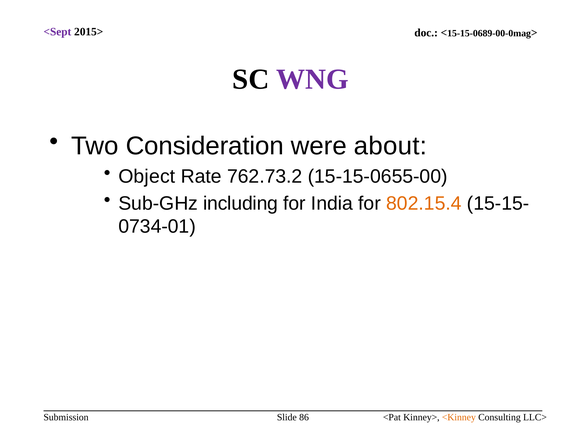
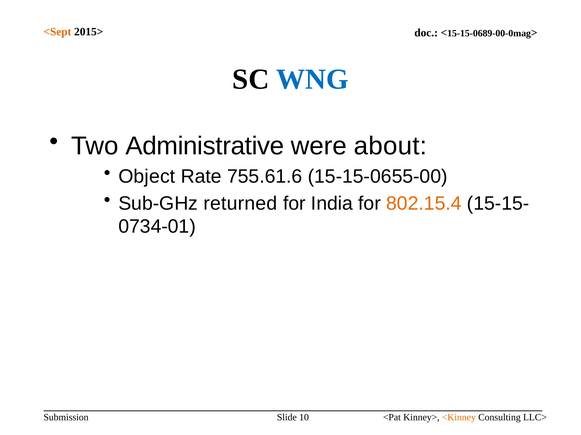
<Sept colour: purple -> orange
WNG colour: purple -> blue
Consideration: Consideration -> Administrative
762.73.2: 762.73.2 -> 755.61.6
including: including -> returned
86: 86 -> 10
